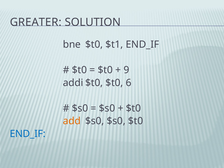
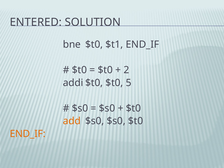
GREATER: GREATER -> ENTERED
9: 9 -> 2
6: 6 -> 5
END_IF at (28, 134) colour: blue -> orange
